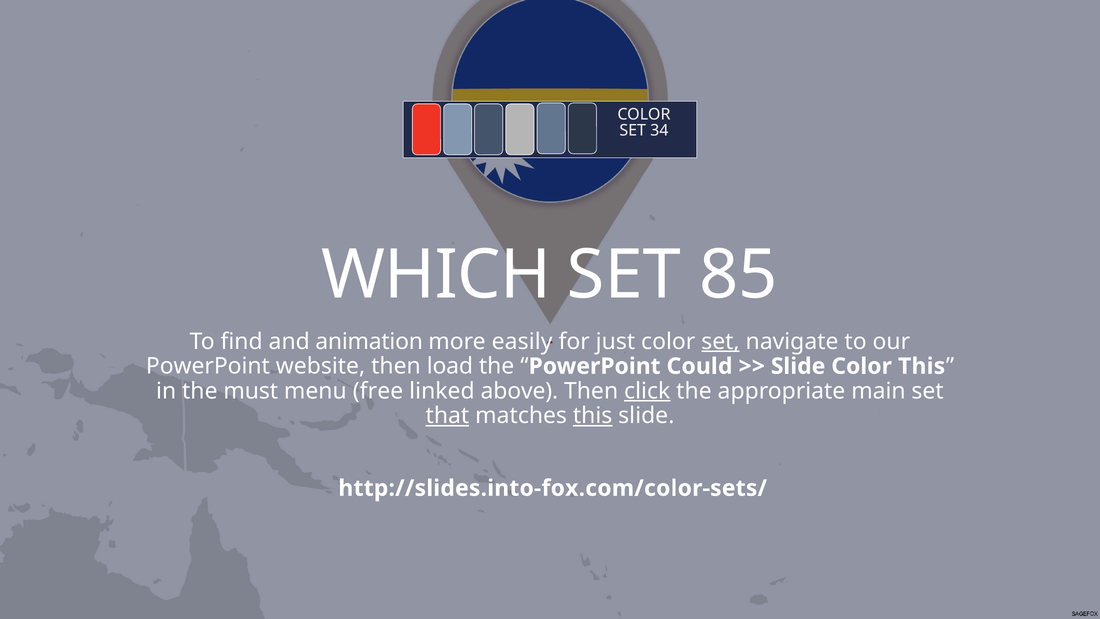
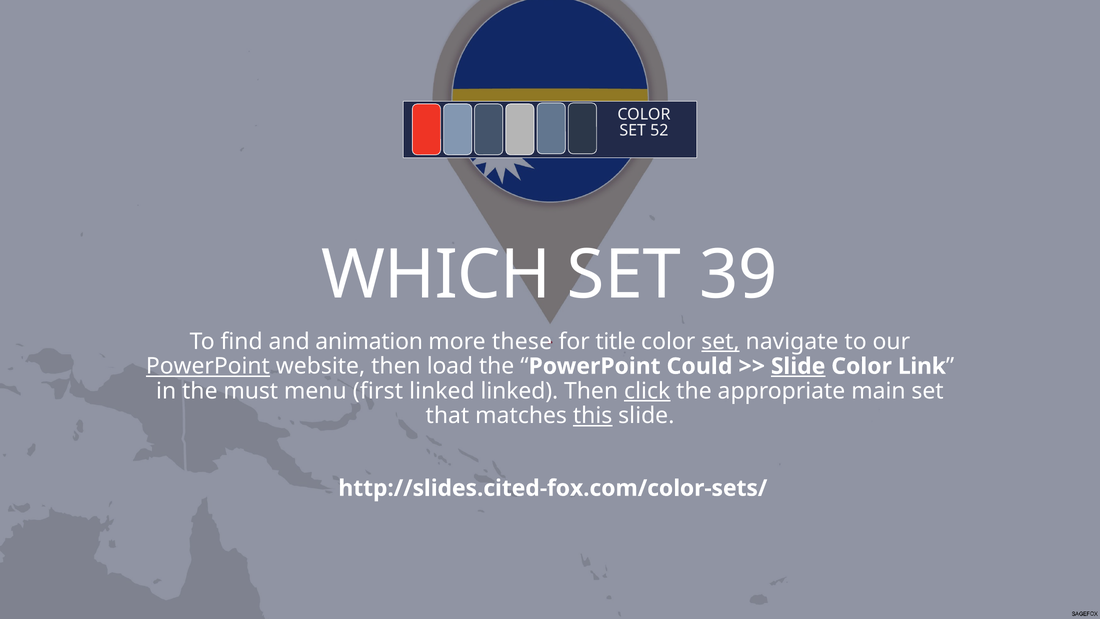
34: 34 -> 52
85: 85 -> 39
easily: easily -> these
just: just -> title
PowerPoint at (208, 366) underline: none -> present
Slide at (798, 366) underline: none -> present
Color This: This -> Link
free: free -> first
linked above: above -> linked
that underline: present -> none
http://slides.into-fox.com/color-sets/: http://slides.into-fox.com/color-sets/ -> http://slides.cited-fox.com/color-sets/
